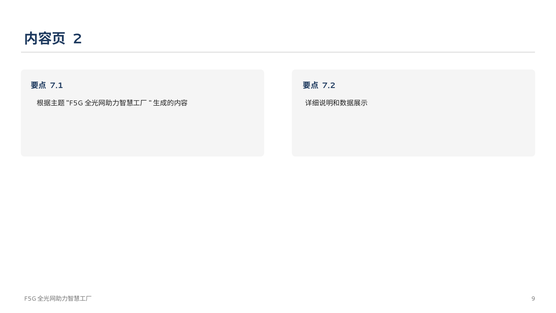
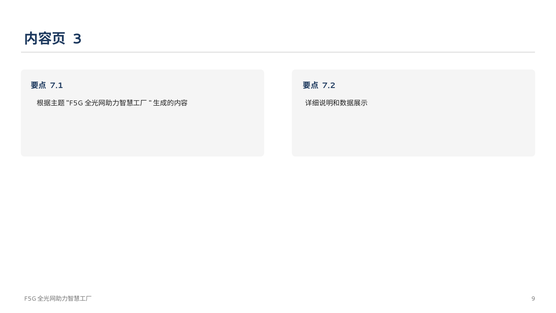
2: 2 -> 3
